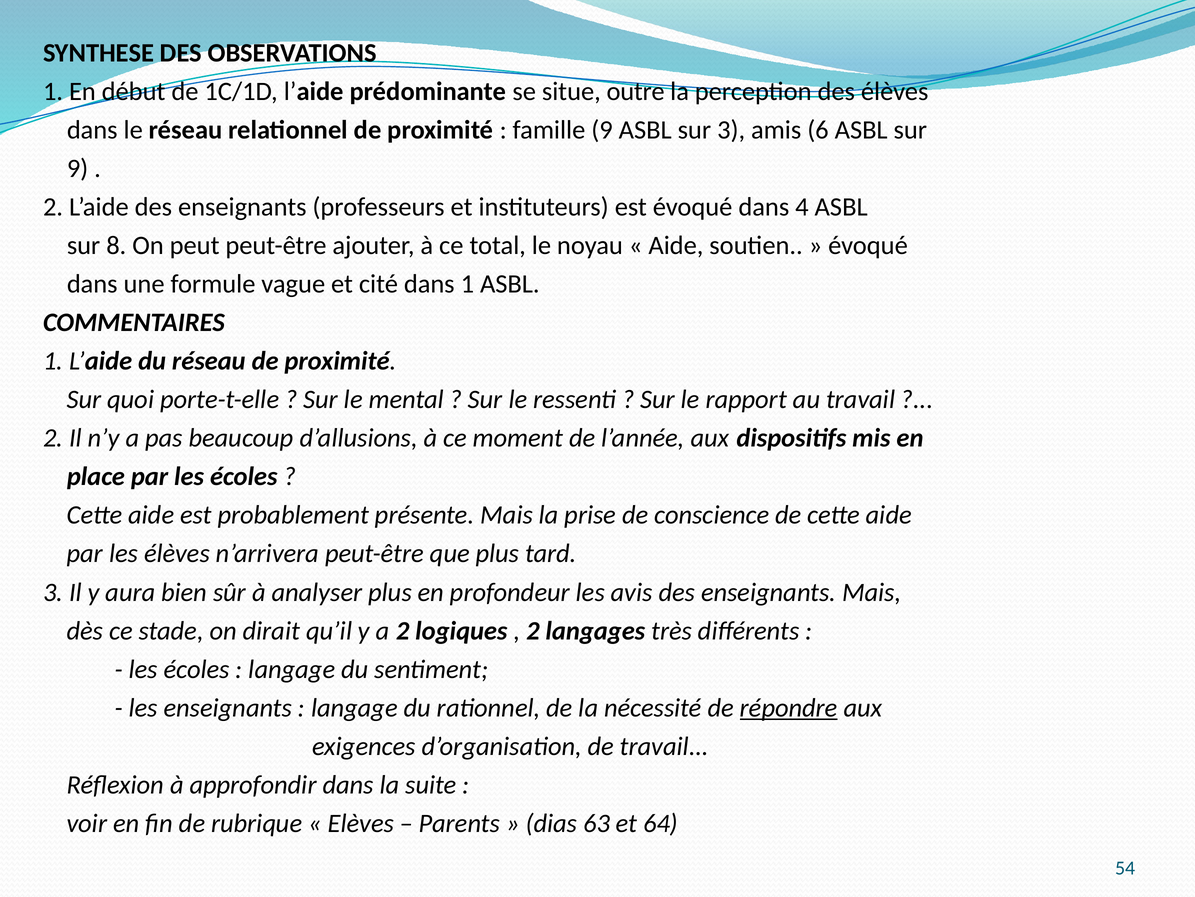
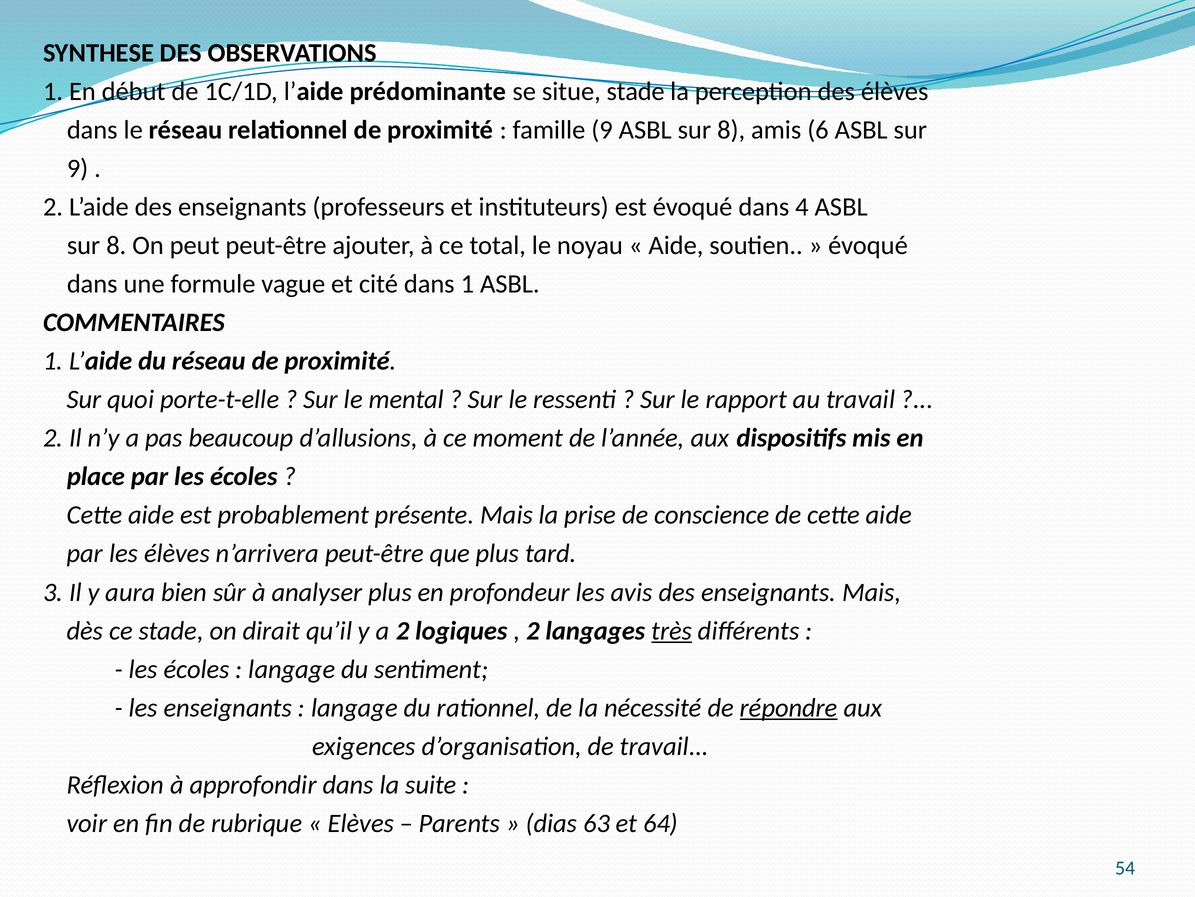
situe outre: outre -> stade
9 ASBL sur 3: 3 -> 8
très underline: none -> present
